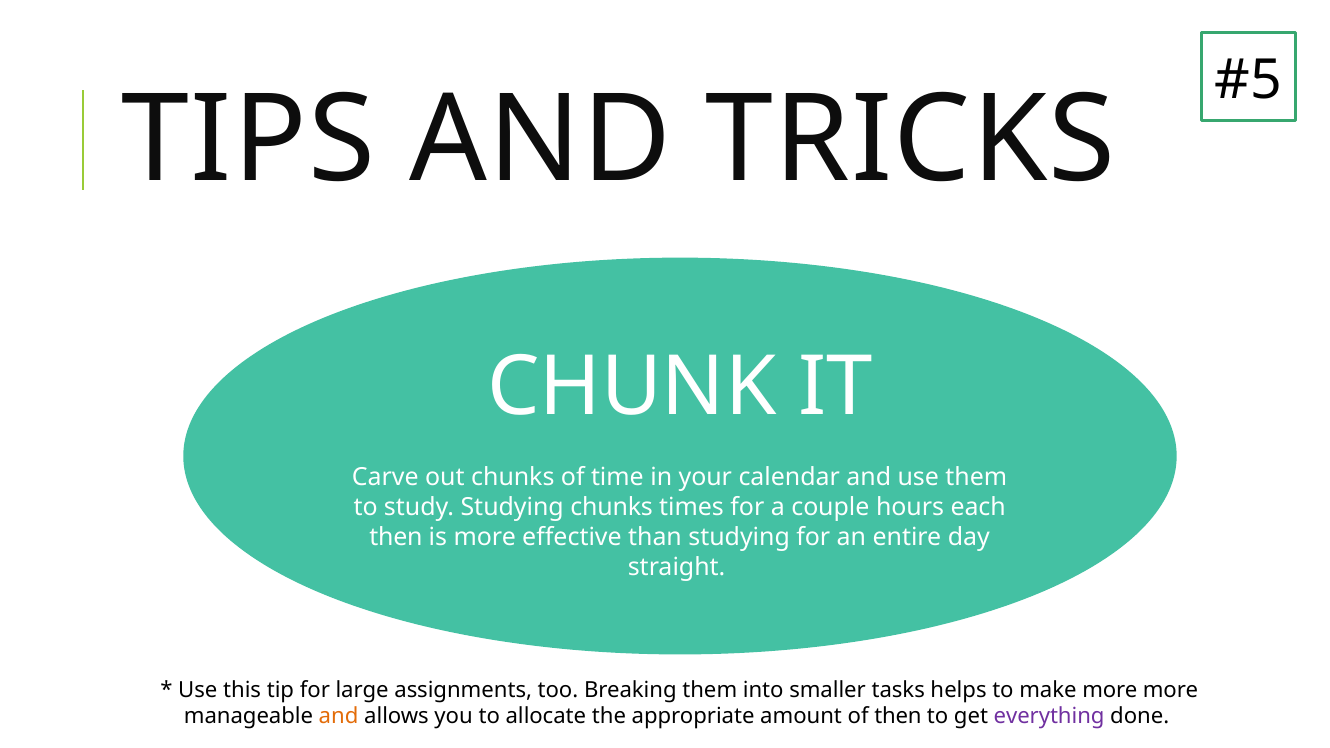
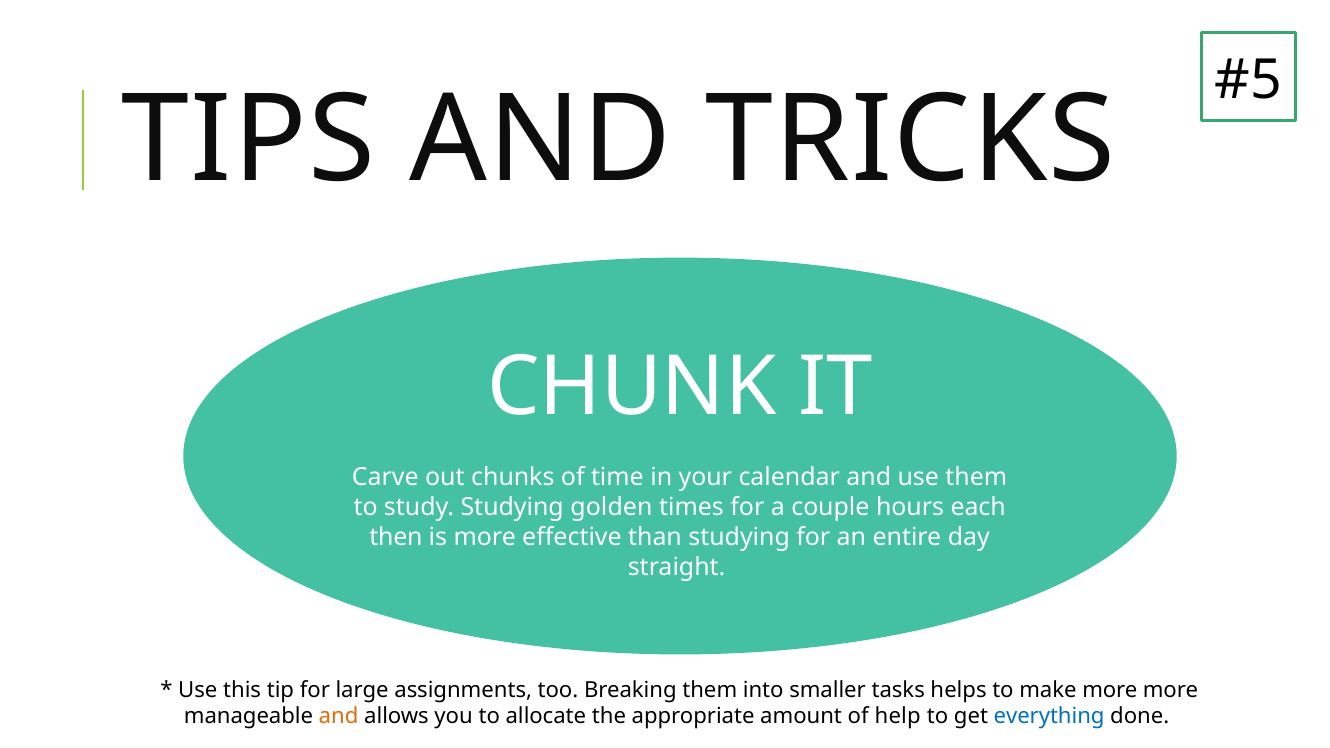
Studying chunks: chunks -> golden
of then: then -> help
everything colour: purple -> blue
